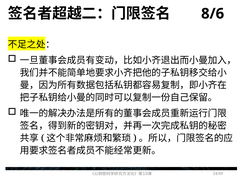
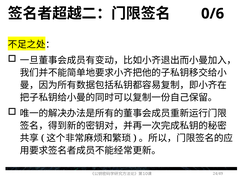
8/6: 8/6 -> 0/6
